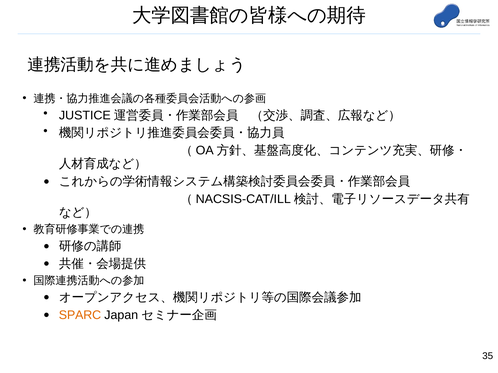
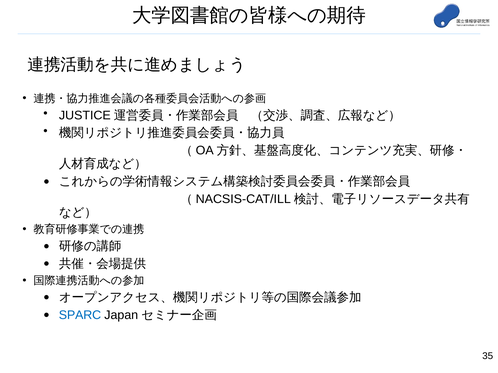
SPARC colour: orange -> blue
